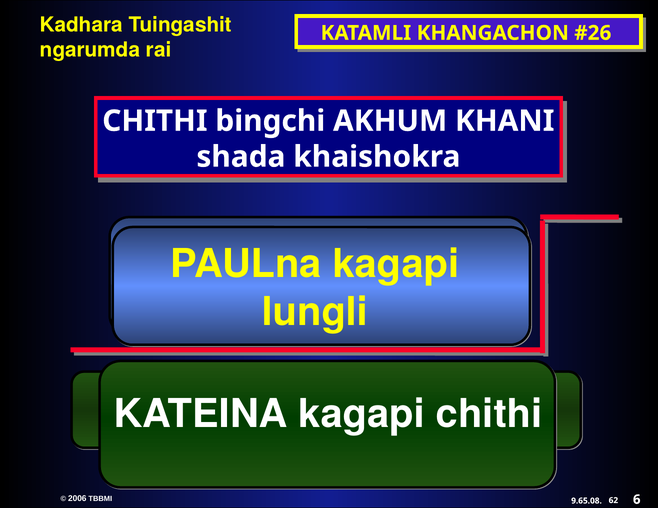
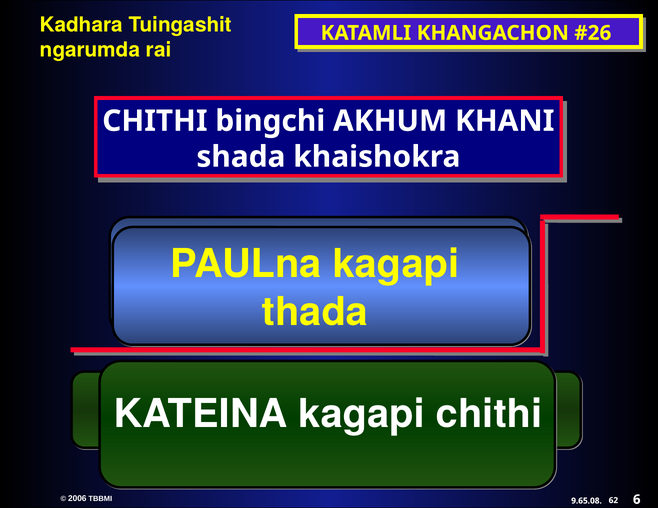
lungli: lungli -> thada
